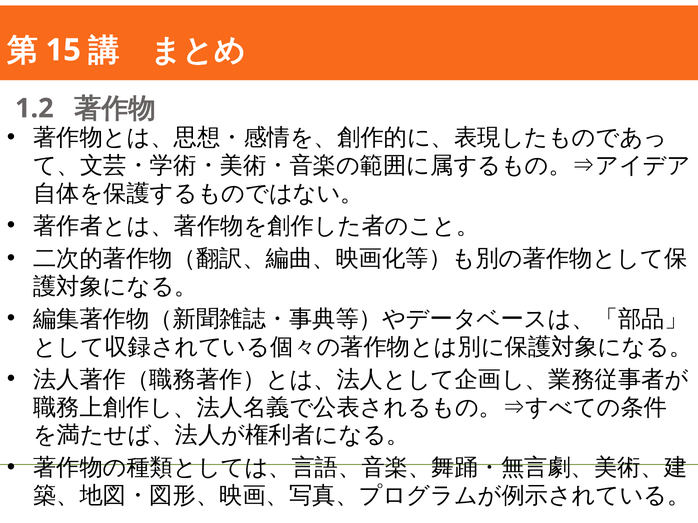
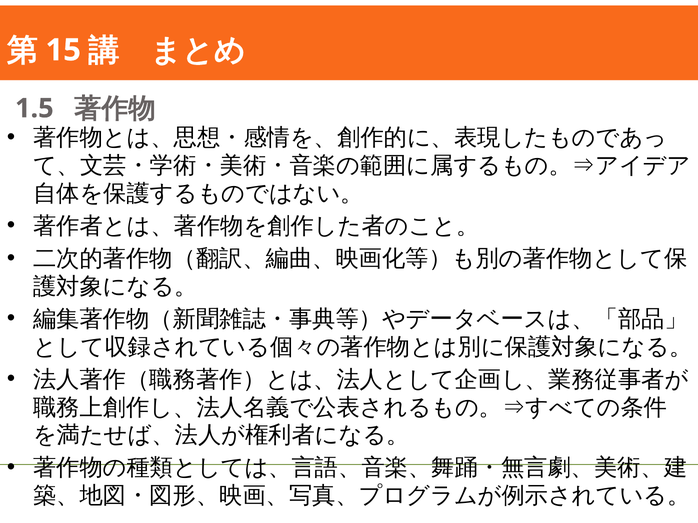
1.2: 1.2 -> 1.5
